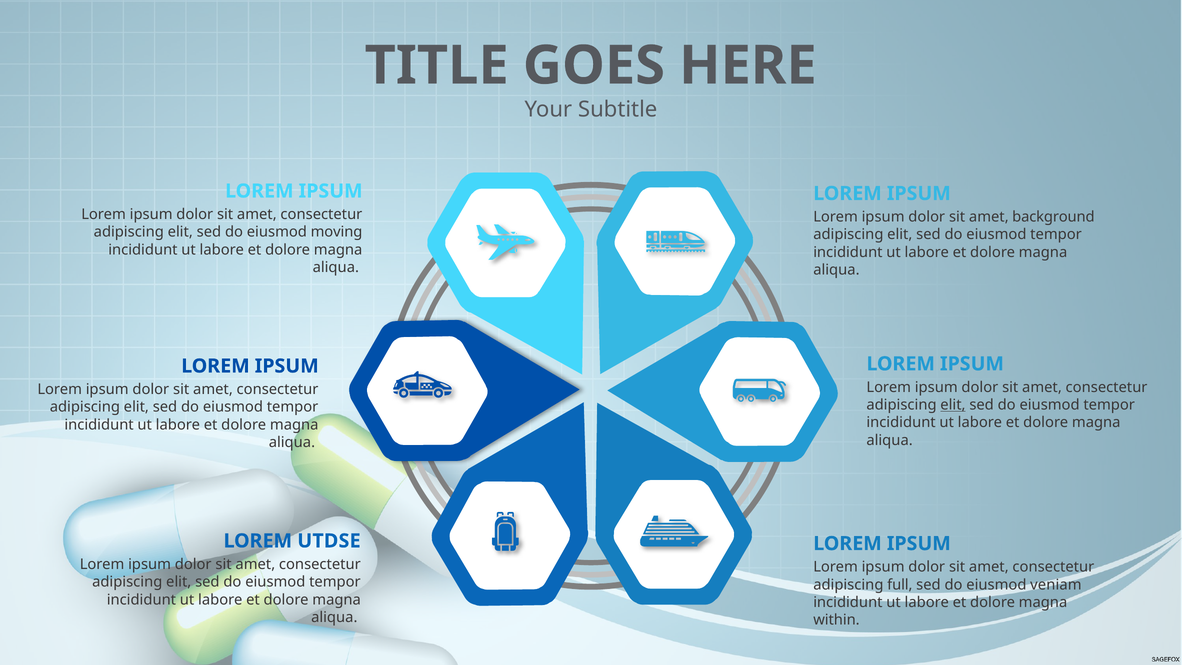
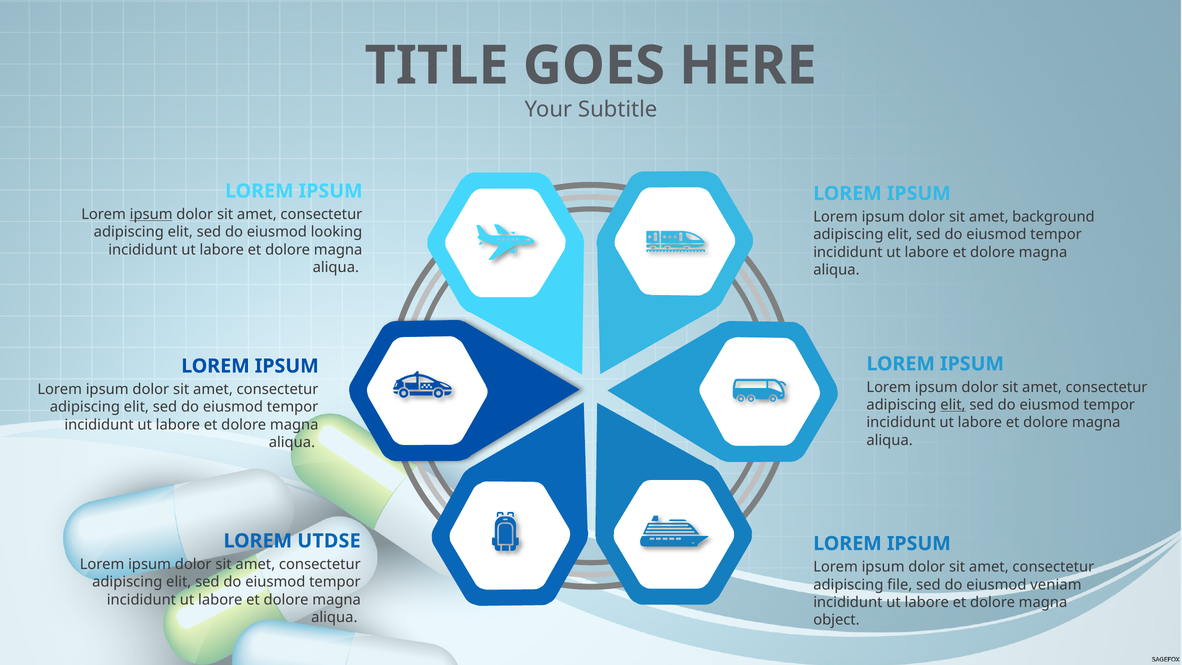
ipsum at (151, 214) underline: none -> present
moving: moving -> looking
full: full -> file
within: within -> object
